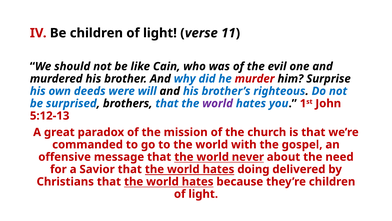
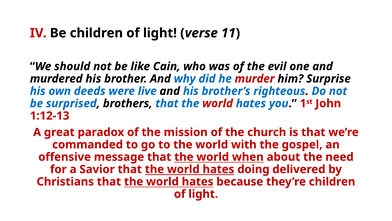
will: will -> live
world at (218, 103) colour: purple -> red
5:12-13: 5:12-13 -> 1:12-13
never: never -> when
